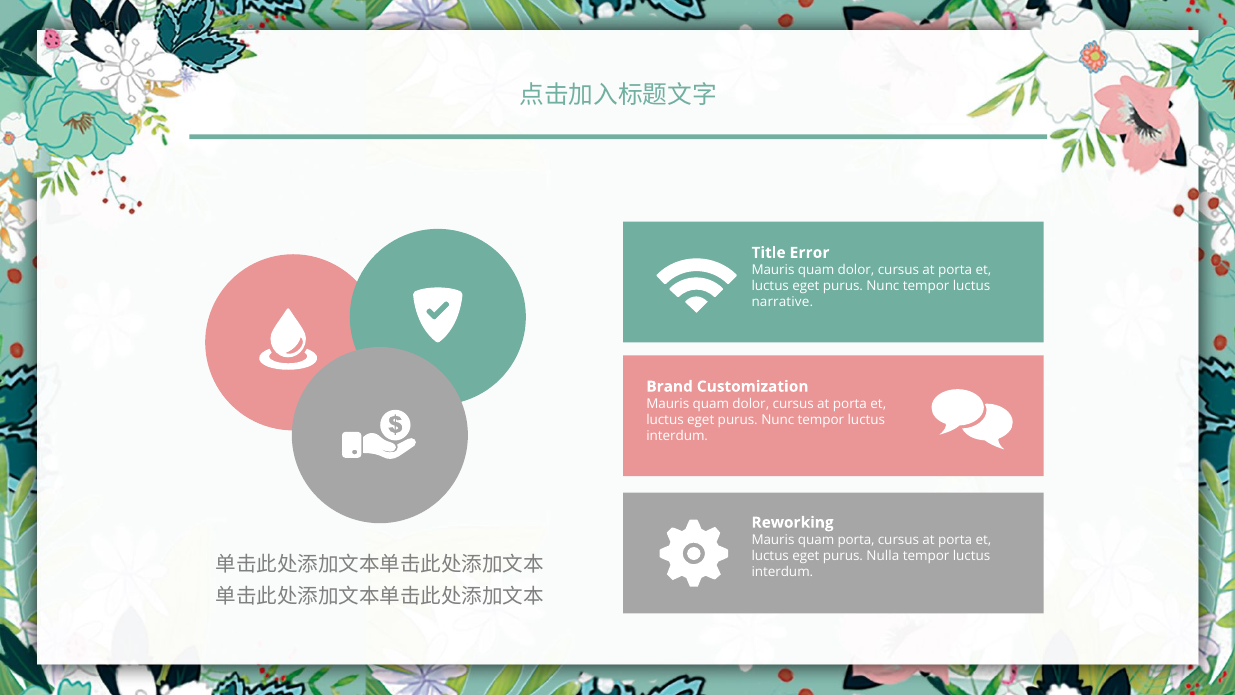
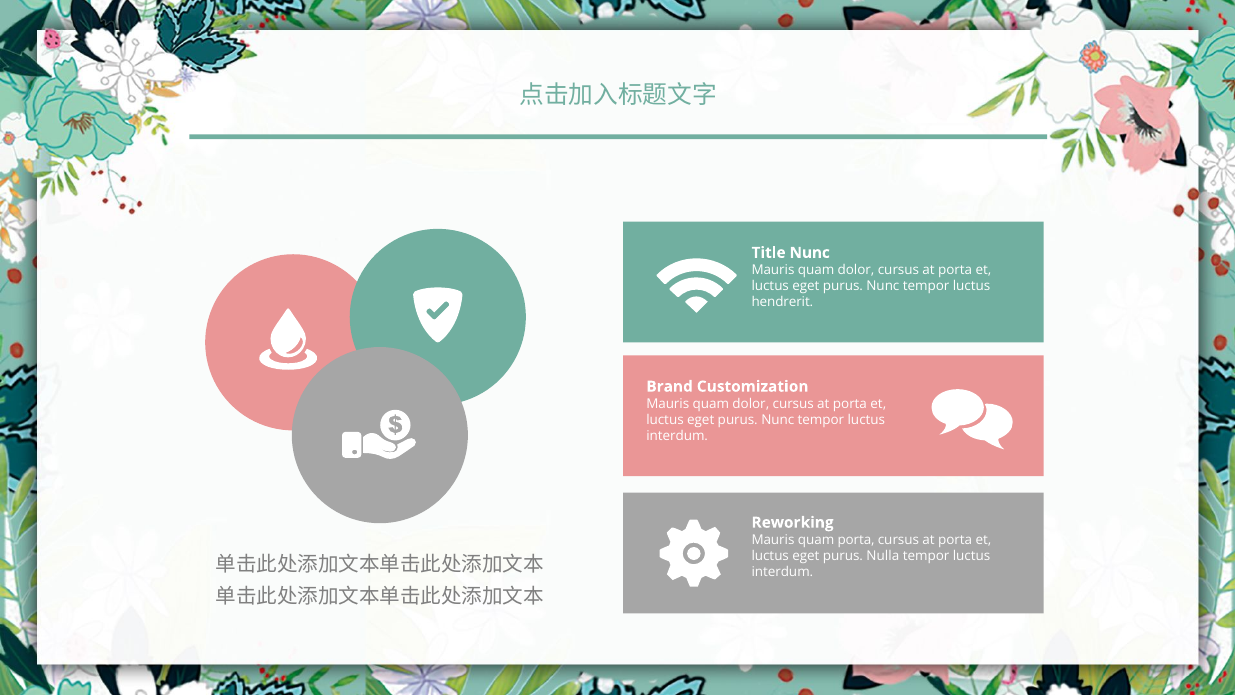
Title Error: Error -> Nunc
narrative: narrative -> hendrerit
